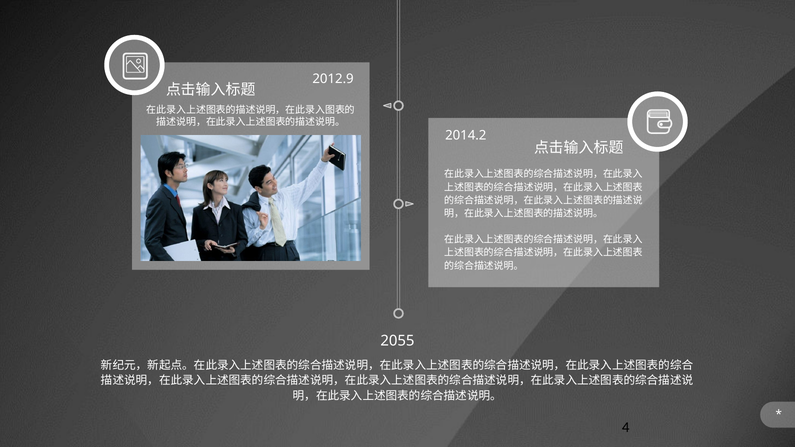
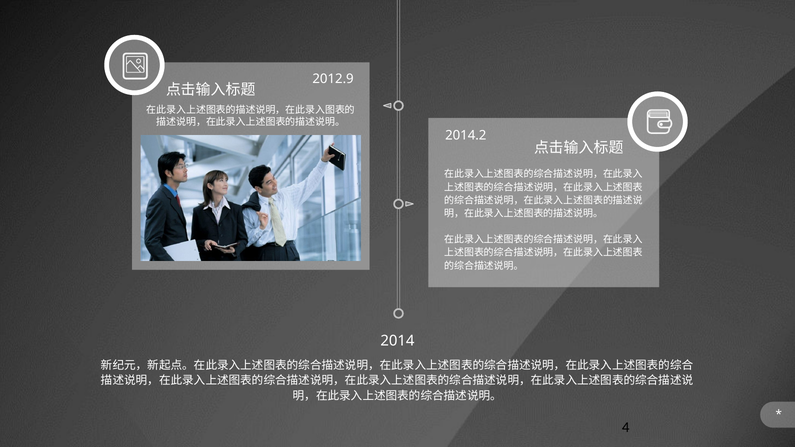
2055: 2055 -> 2014
